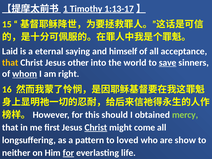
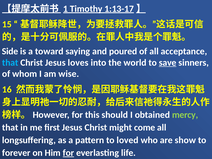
Laid: Laid -> Side
eternal: eternal -> toward
himself: himself -> poured
that at (10, 63) colour: yellow -> light blue
other: other -> loves
whom underline: present -> none
right: right -> wise
Christ at (96, 127) underline: present -> none
neither: neither -> forever
